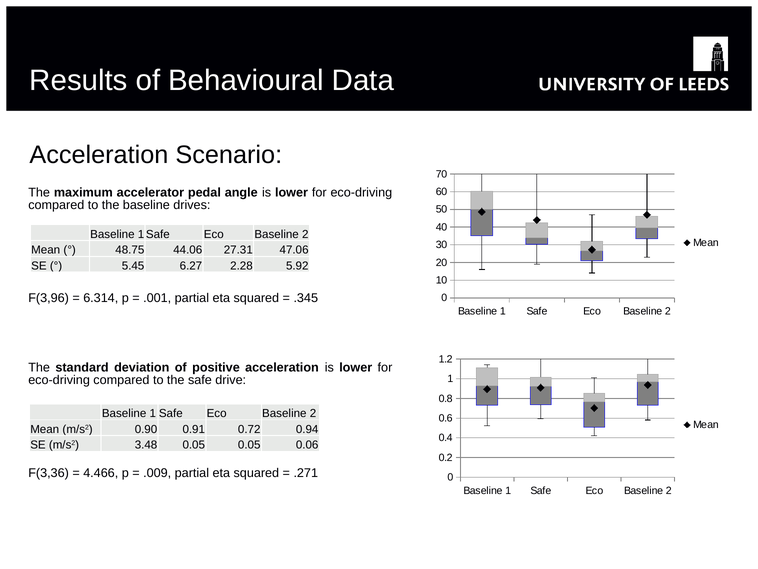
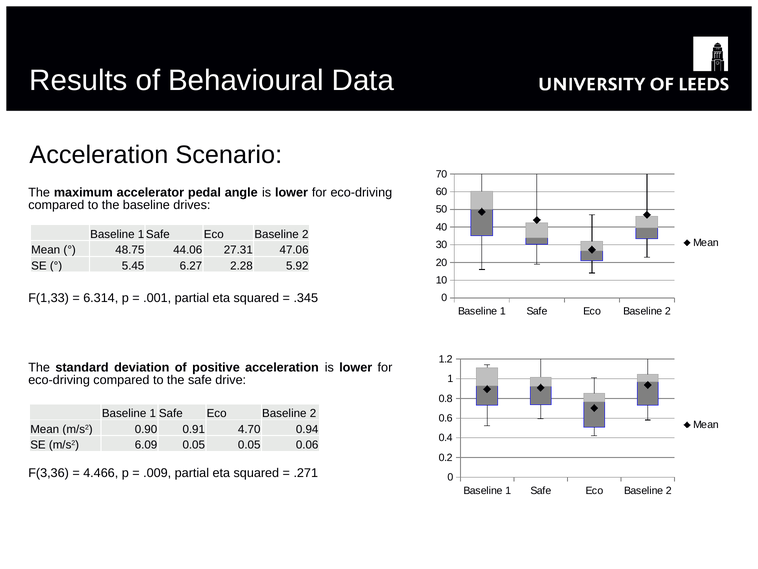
F(3,96: F(3,96 -> F(1,33
0.72: 0.72 -> 4.70
3.48: 3.48 -> 6.09
